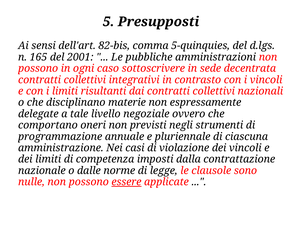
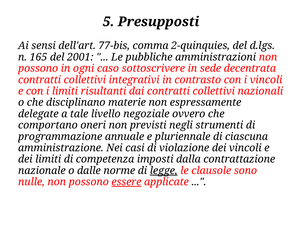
82-bis: 82-bis -> 77-bis
5-quinquies: 5-quinquies -> 2-quinquies
legge underline: none -> present
